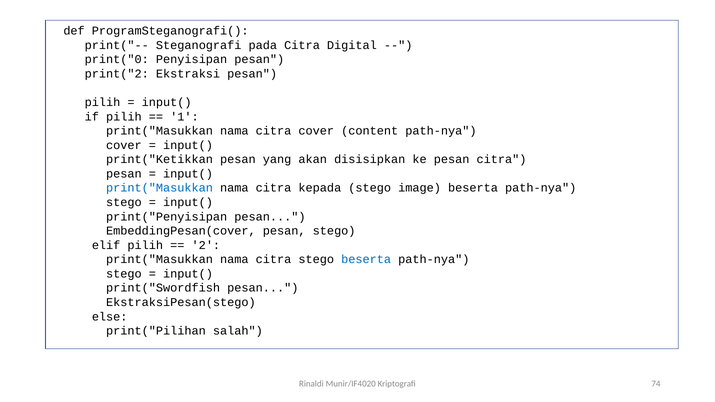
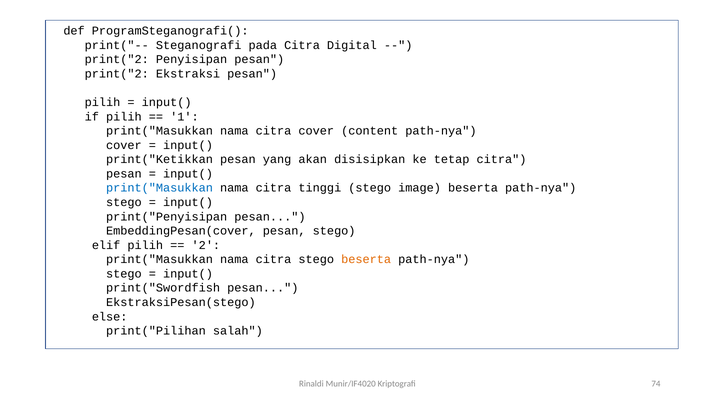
print("0 at (117, 60): print("0 -> print("2
ke pesan: pesan -> tetap
kepada: kepada -> tinggi
beserta at (366, 260) colour: blue -> orange
